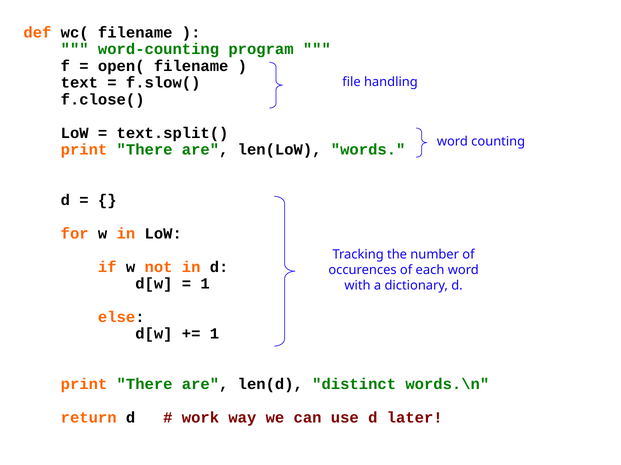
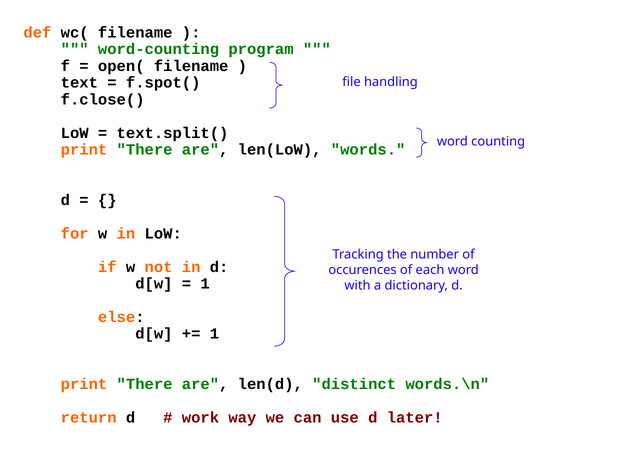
f.slow(: f.slow( -> f.spot(
